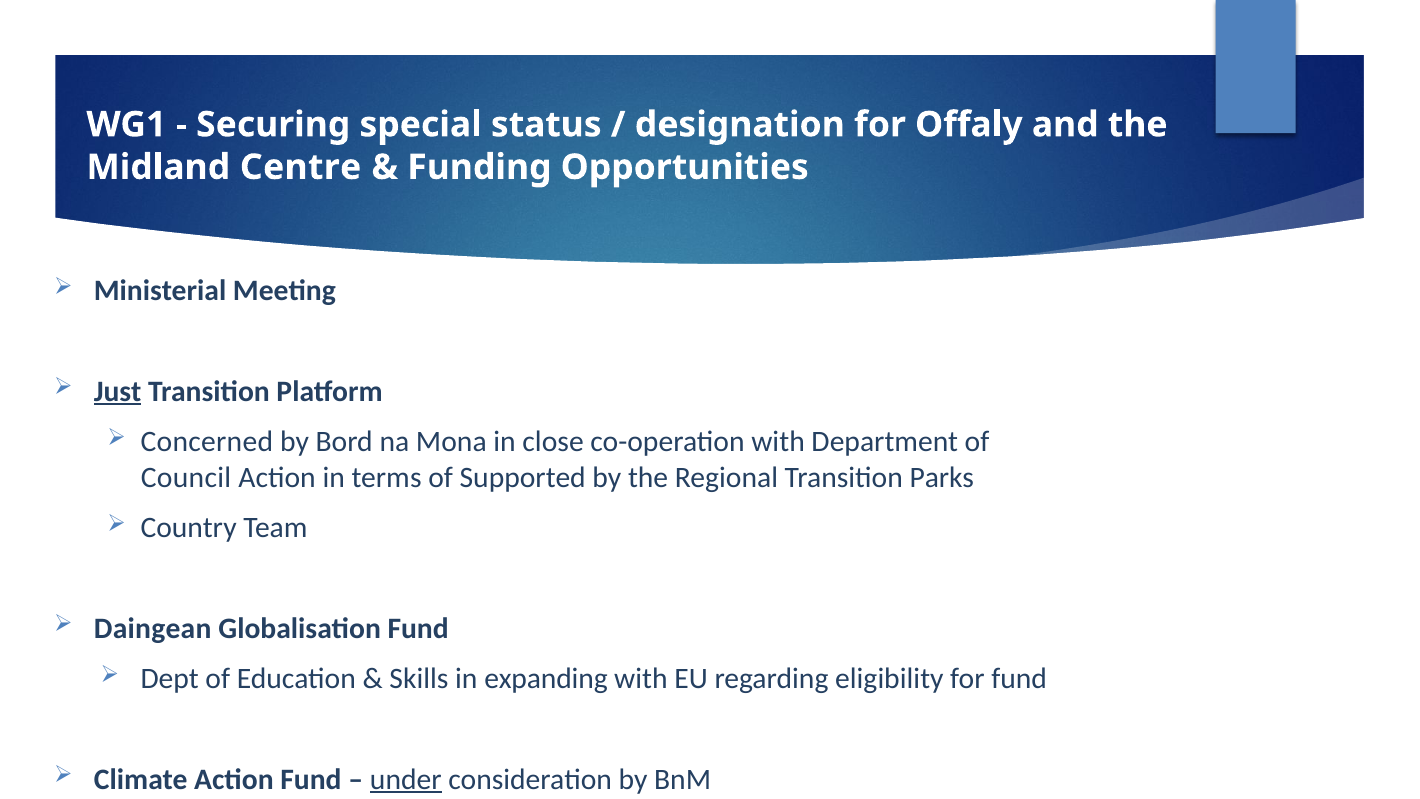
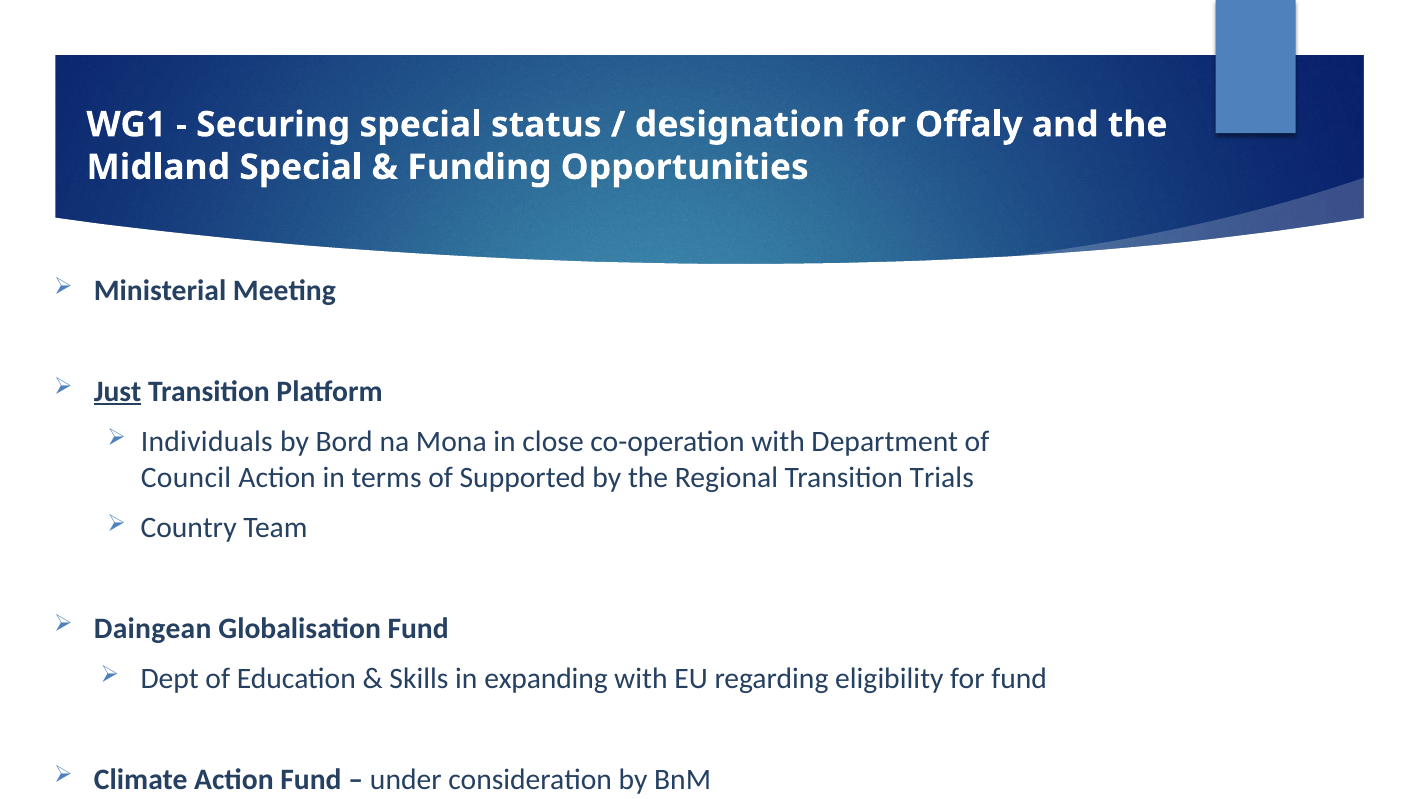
Midland Centre: Centre -> Special
Concerned: Concerned -> Individuals
Parks: Parks -> Trials
under underline: present -> none
